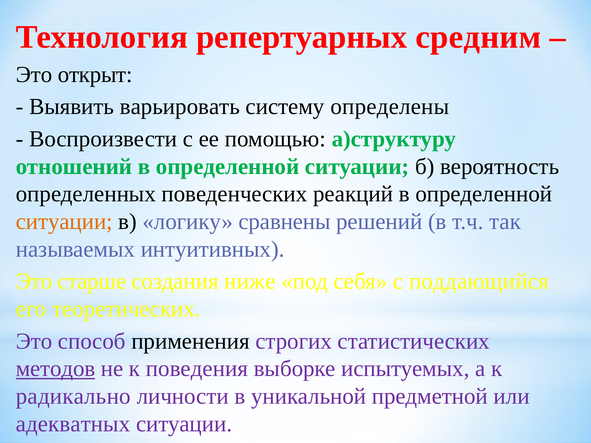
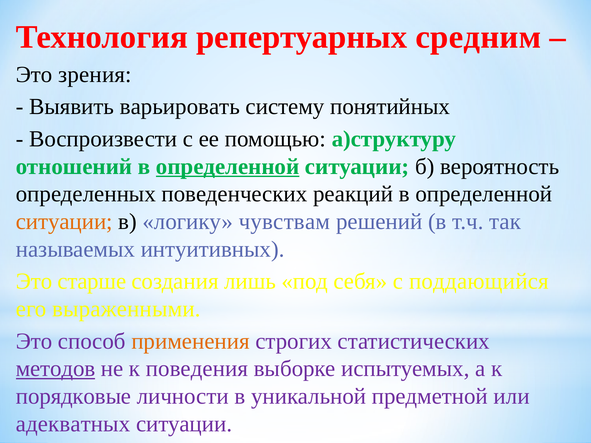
открыт: открыт -> зрения
определены: определены -> понятийных
определенной at (228, 167) underline: none -> present
сравнены: сравнены -> чувствам
ниже: ниже -> лишь
теоретических: теоретических -> выраженными
применения colour: black -> orange
радикально: радикально -> порядковые
